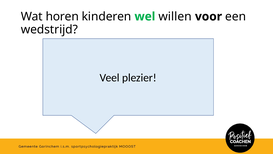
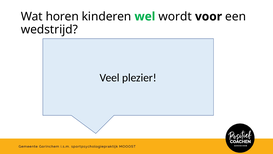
willen: willen -> wordt
